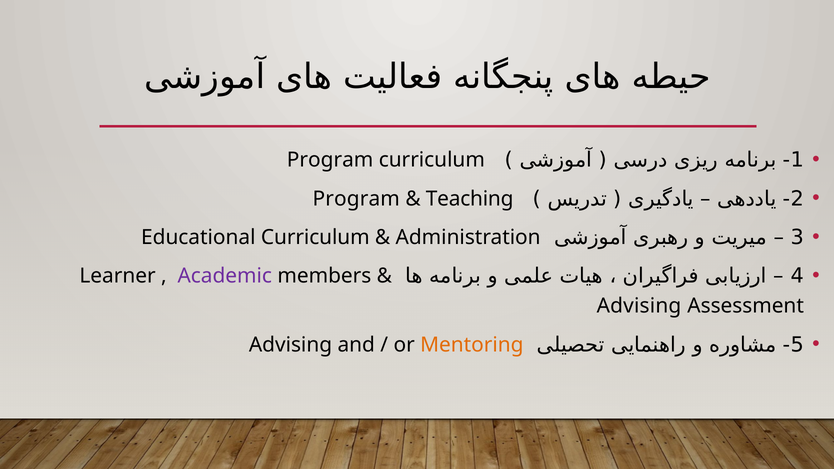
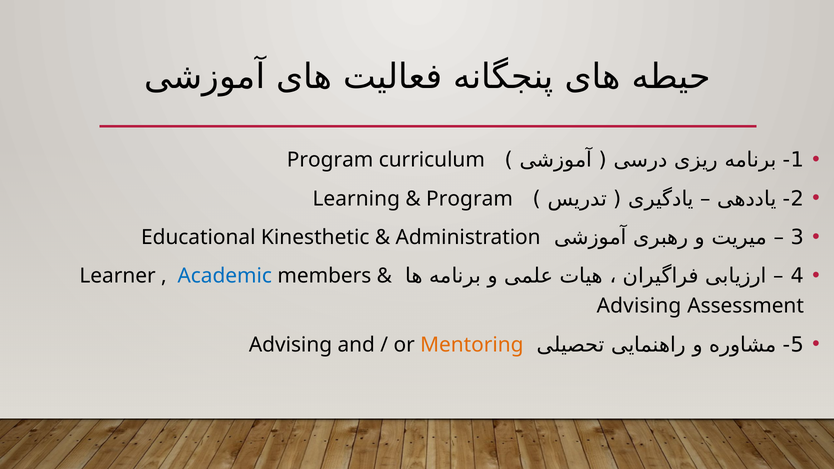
Program at (356, 199): Program -> Learning
Teaching at (470, 199): Teaching -> Program
Educational Curriculum: Curriculum -> Kinesthetic
Academic colour: purple -> blue
